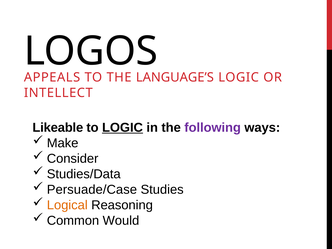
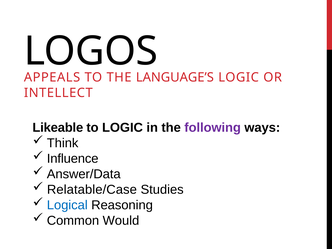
LOGIC at (123, 128) underline: present -> none
Make: Make -> Think
Consider: Consider -> Influence
Studies/Data: Studies/Data -> Answer/Data
Persuade/Case: Persuade/Case -> Relatable/Case
Logical colour: orange -> blue
